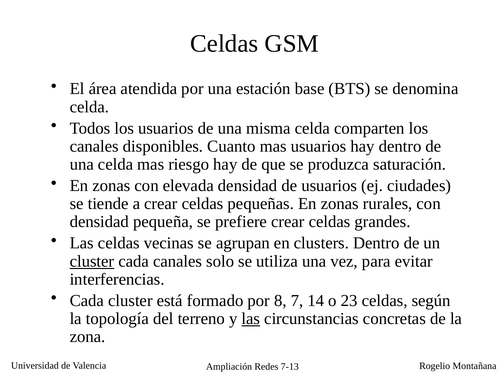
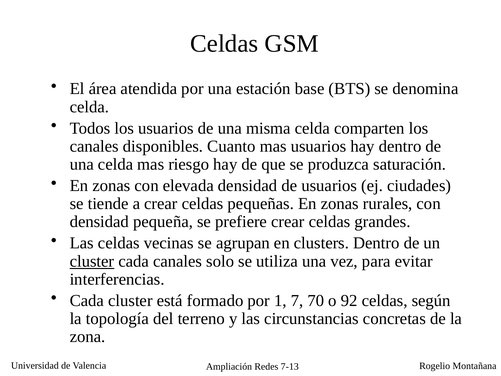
8: 8 -> 1
14: 14 -> 70
23: 23 -> 92
las at (251, 318) underline: present -> none
